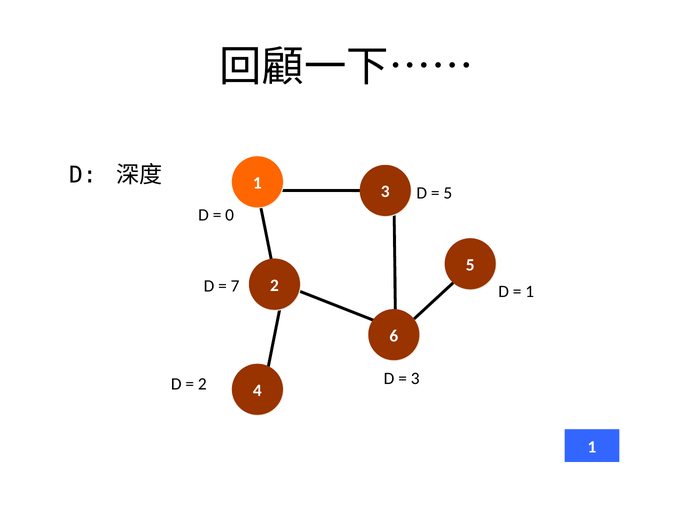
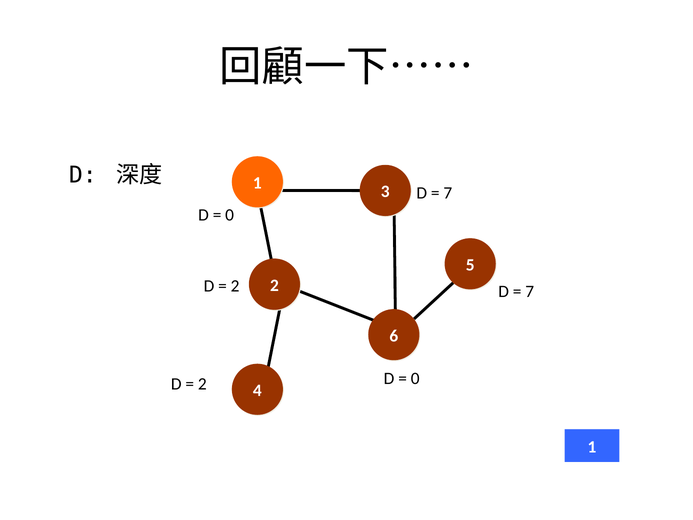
5 at (448, 193): 5 -> 7
7 at (235, 286): 7 -> 2
1 at (530, 291): 1 -> 7
3 at (415, 379): 3 -> 0
